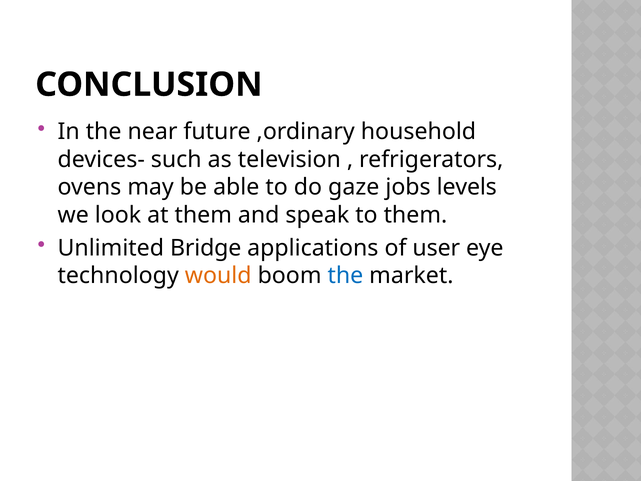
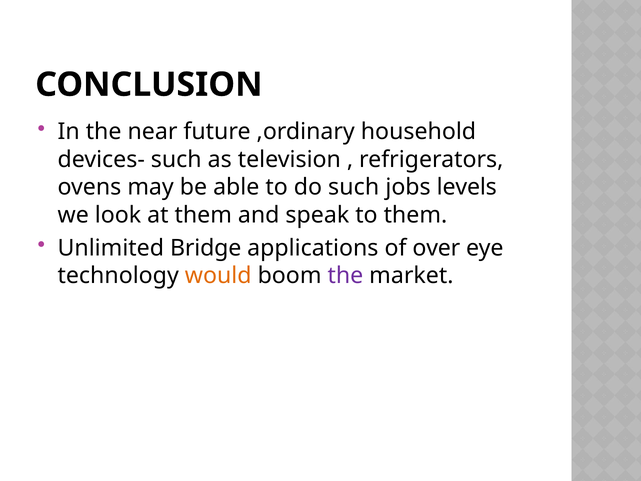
do gaze: gaze -> such
user: user -> over
the at (345, 276) colour: blue -> purple
